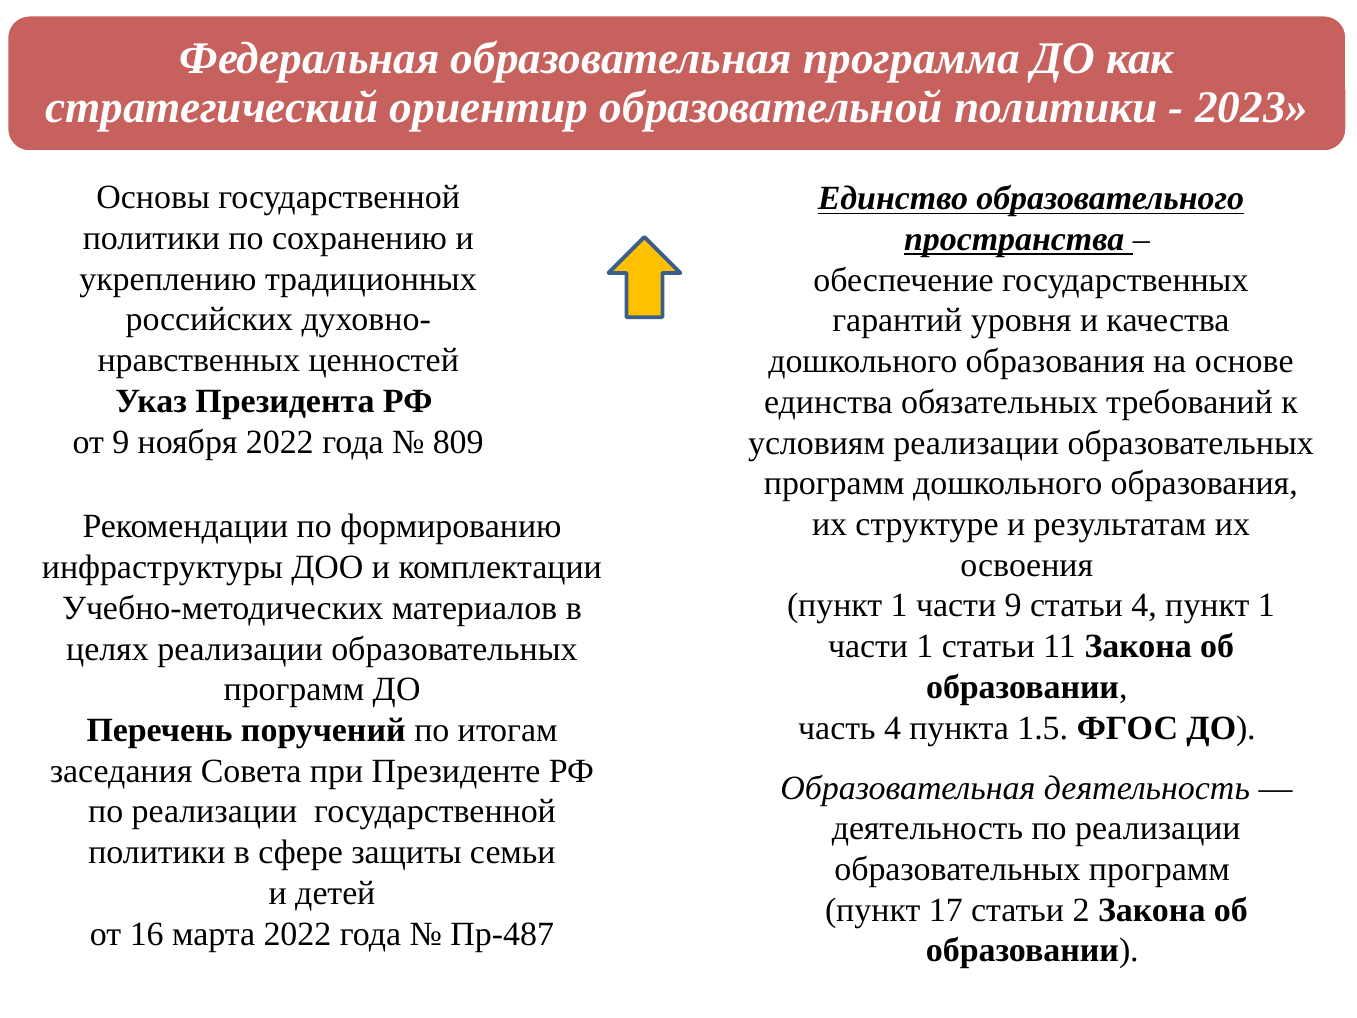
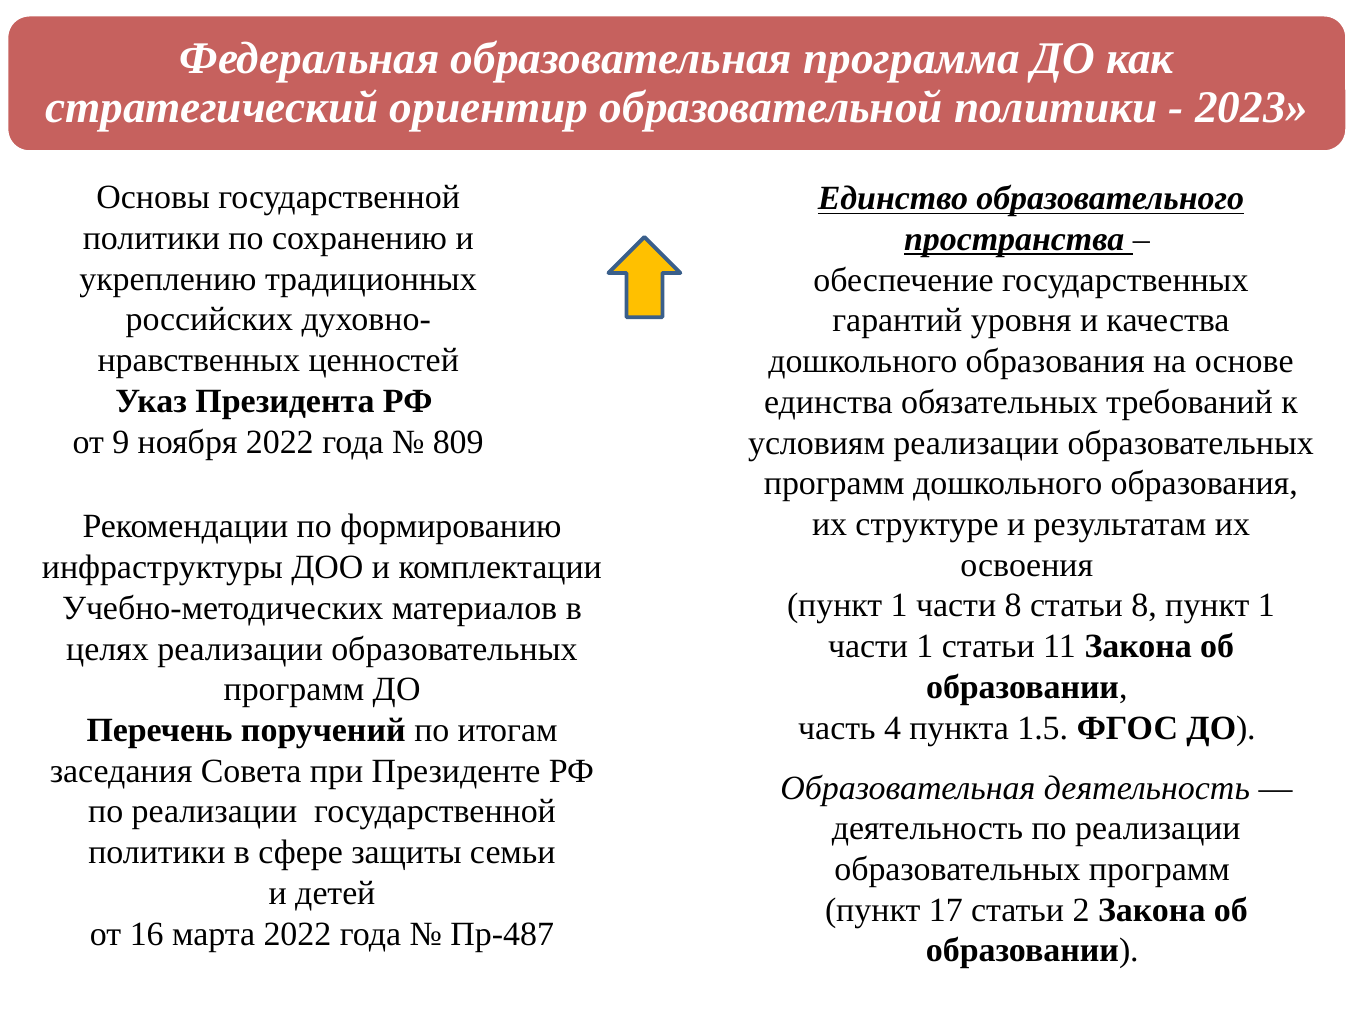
части 9: 9 -> 8
статьи 4: 4 -> 8
